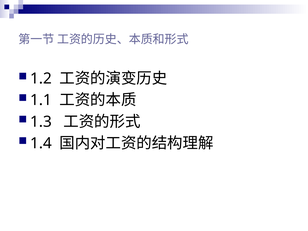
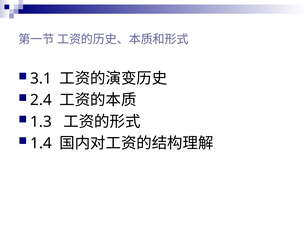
1.2: 1.2 -> 3.1
1.1: 1.1 -> 2.4
